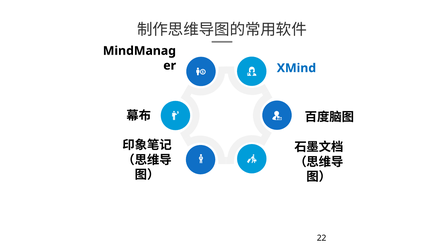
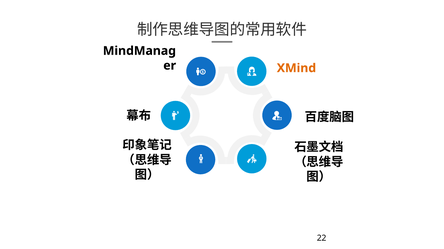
XMind colour: blue -> orange
